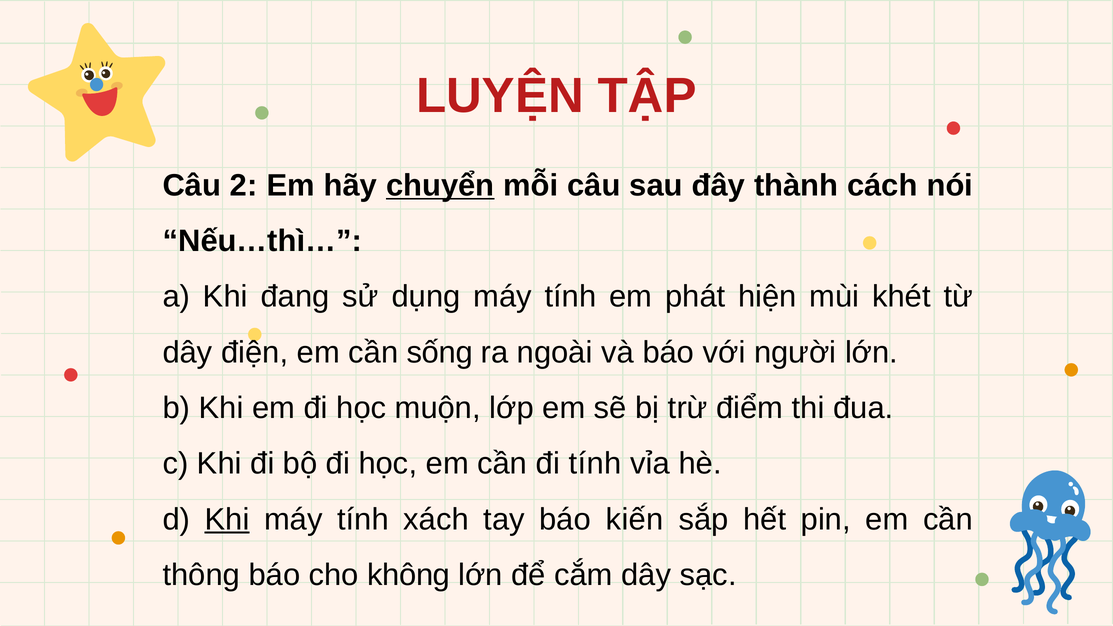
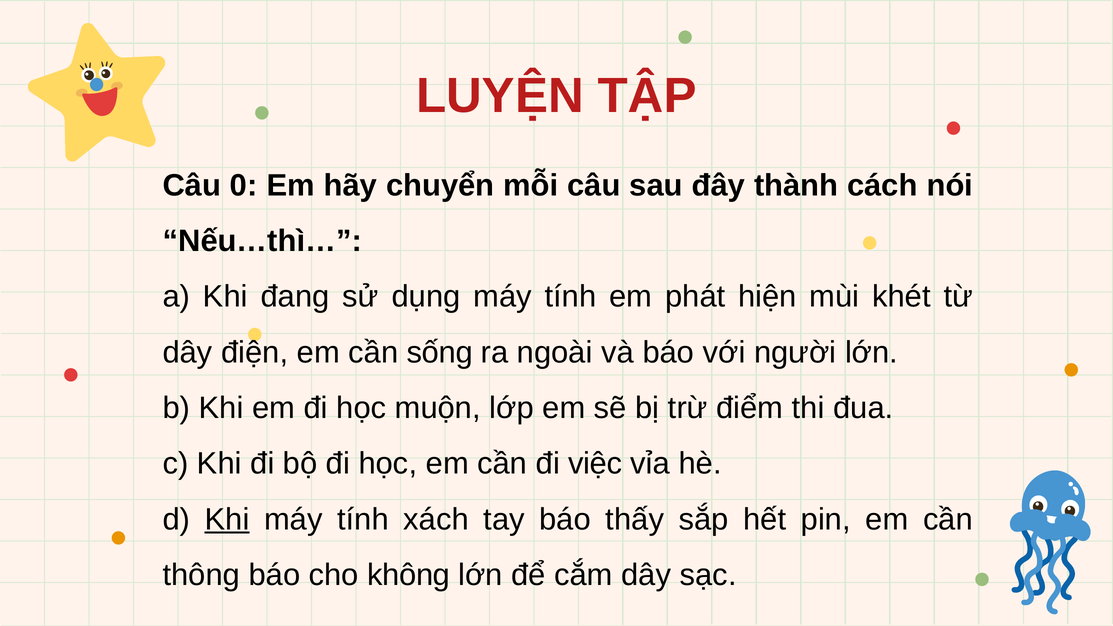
2: 2 -> 0
chuyển underline: present -> none
đi tính: tính -> việc
kiến: kiến -> thấy
